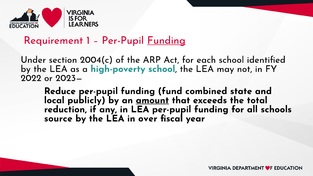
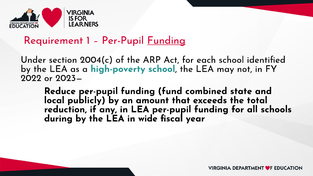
amount underline: present -> none
source: source -> during
over: over -> wide
